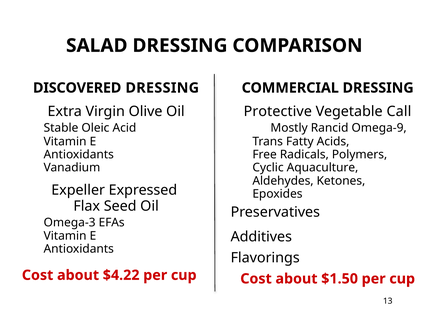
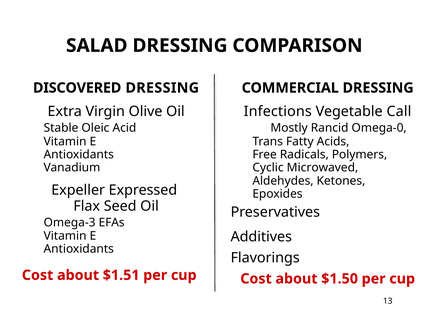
Protective: Protective -> Infections
Omega-9: Omega-9 -> Omega-0
Aquaculture: Aquaculture -> Microwaved
$4.22: $4.22 -> $1.51
